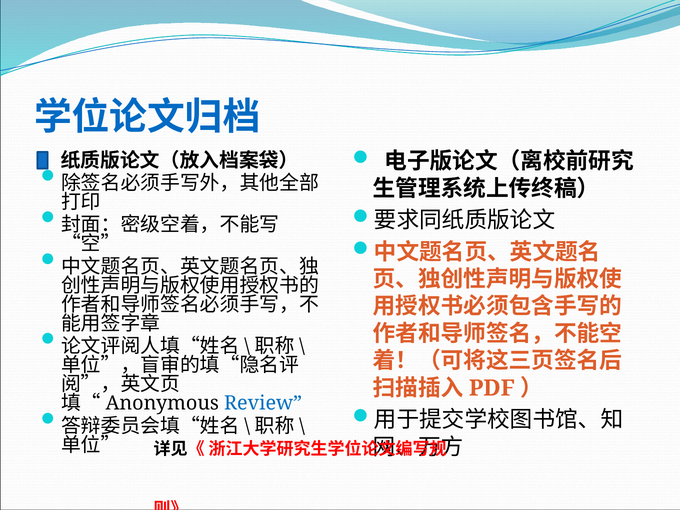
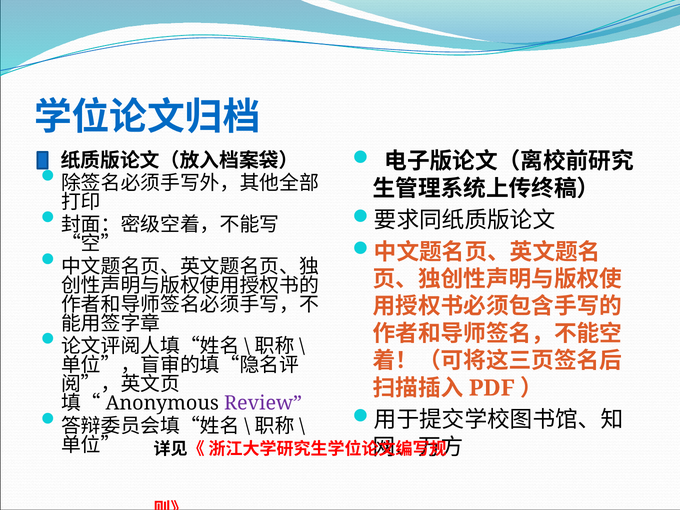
Review colour: blue -> purple
